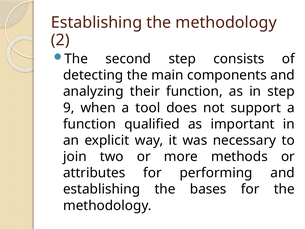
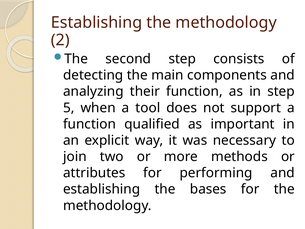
9: 9 -> 5
